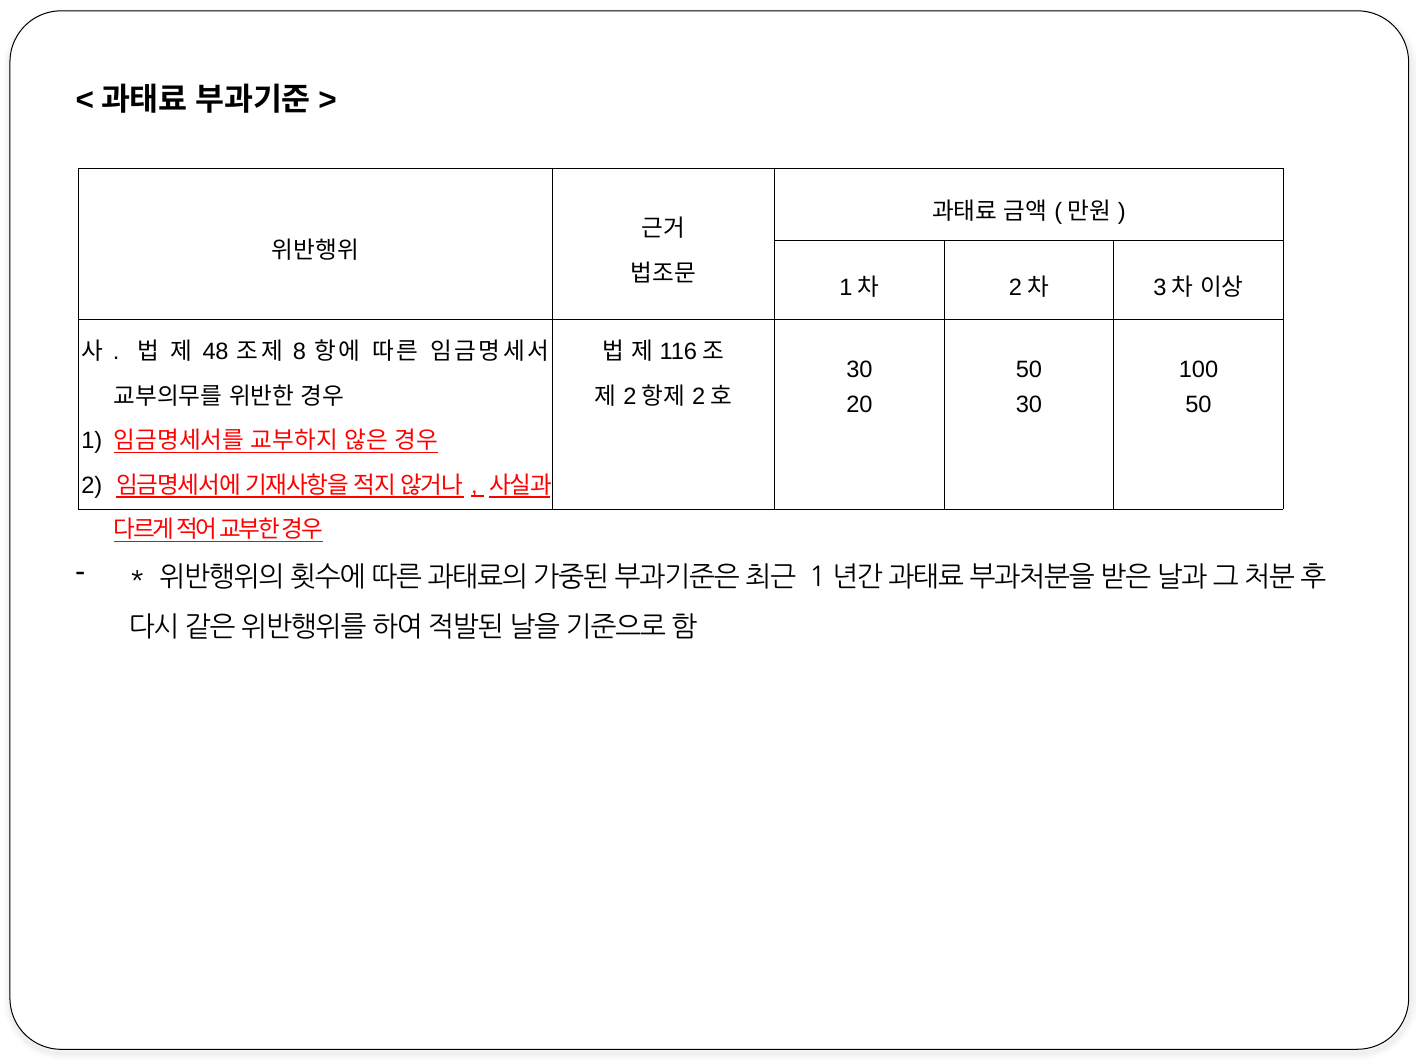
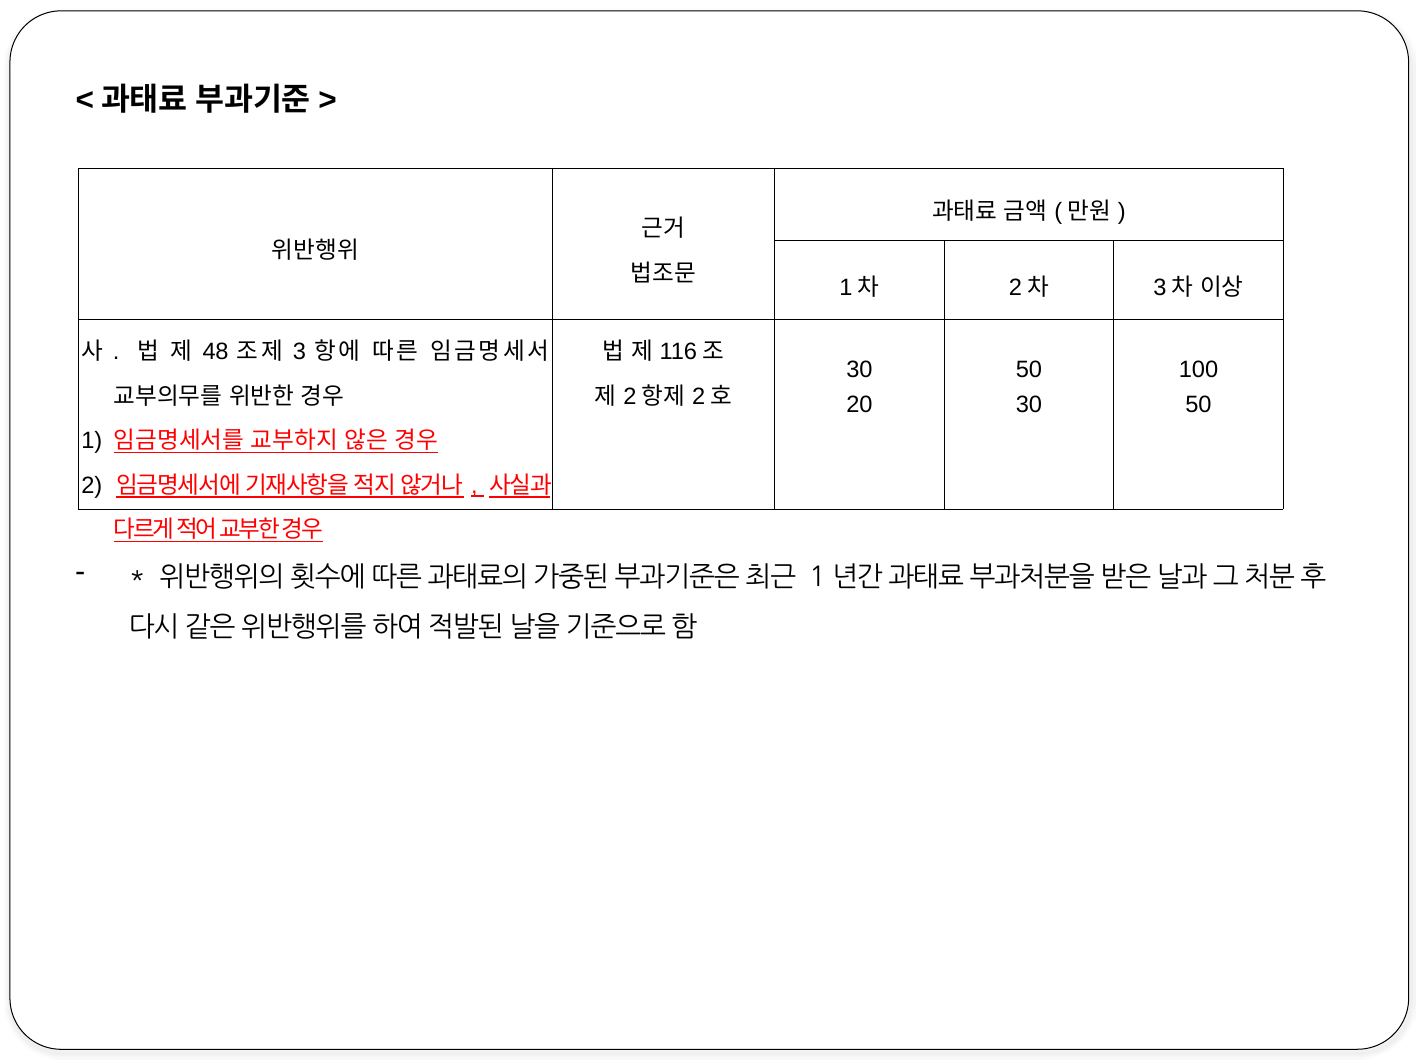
8: 8 -> 3
